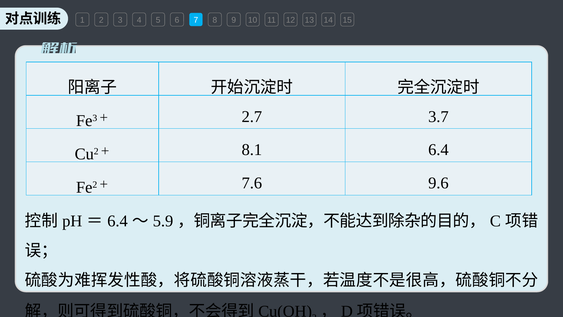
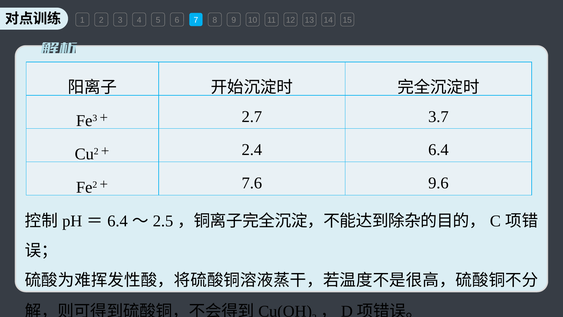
8.1: 8.1 -> 2.4
5.9: 5.9 -> 2.5
